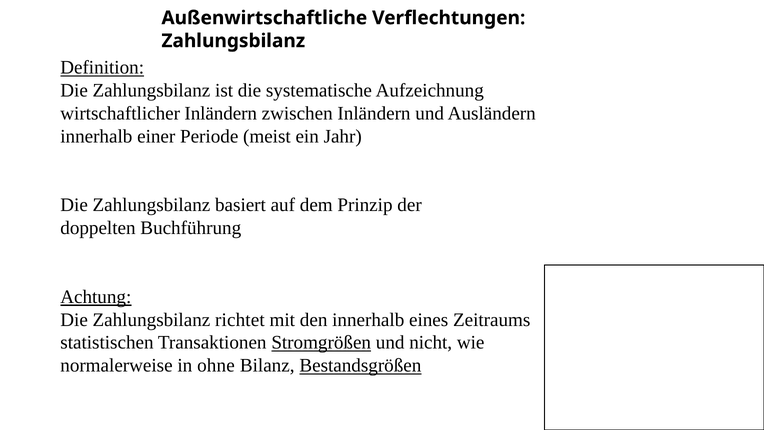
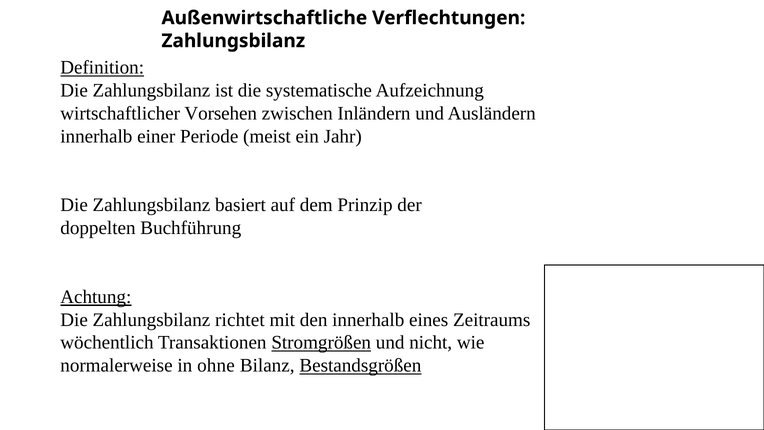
wirtschaftlicher Inländern: Inländern -> Vorsehen
statistischen: statistischen -> wöchentlich
